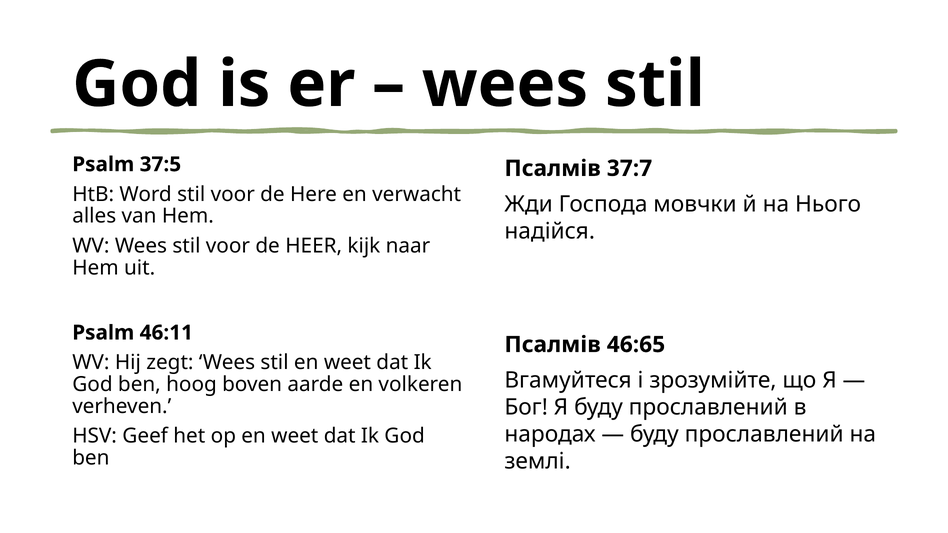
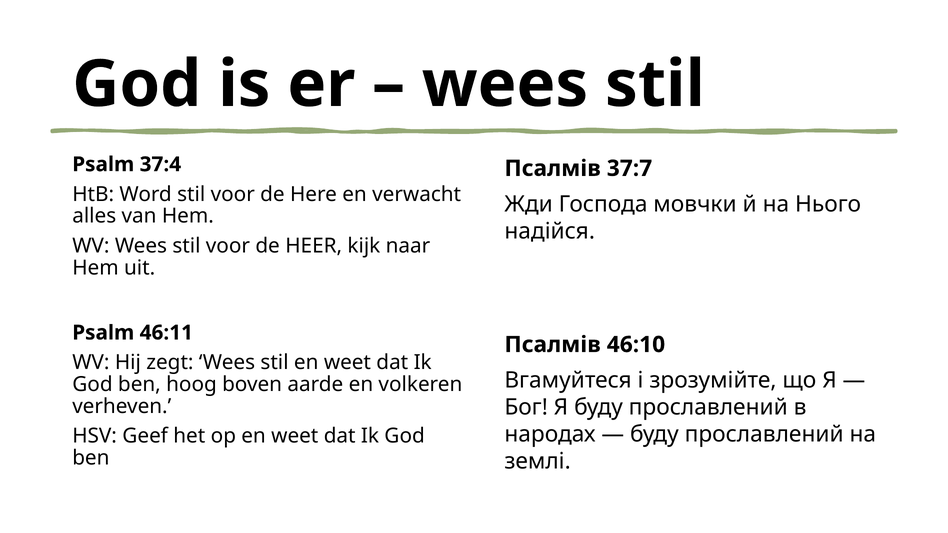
37:5: 37:5 -> 37:4
46:65: 46:65 -> 46:10
